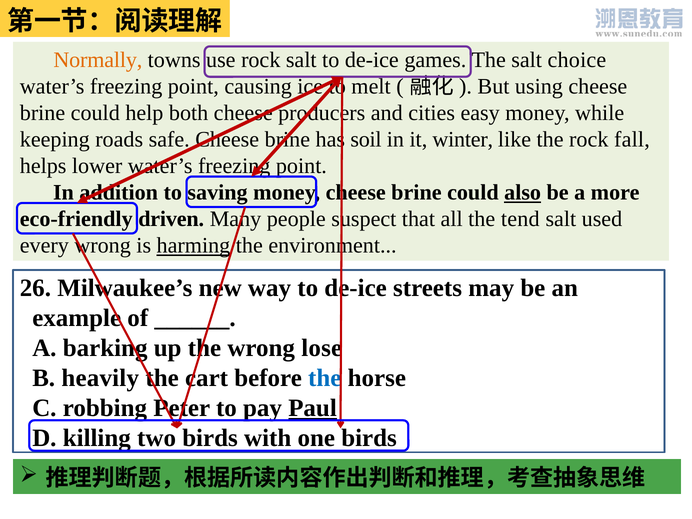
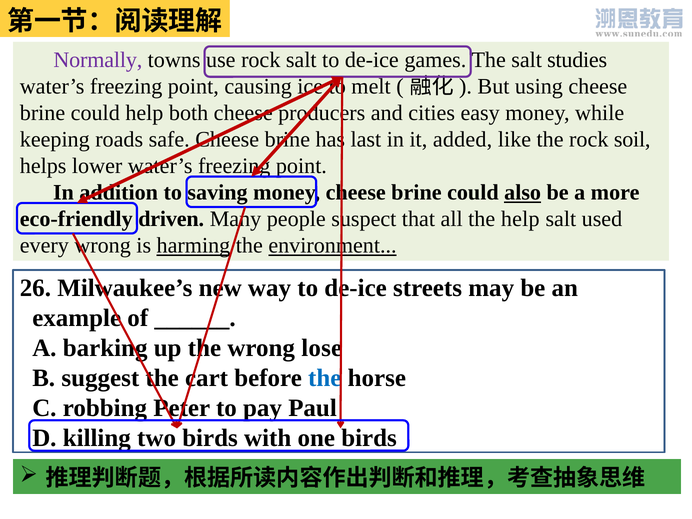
Normally colour: orange -> purple
choice: choice -> studies
soil: soil -> last
winter: winter -> added
fall: fall -> soil
the tend: tend -> help
environment underline: none -> present
heavily: heavily -> suggest
Paul underline: present -> none
